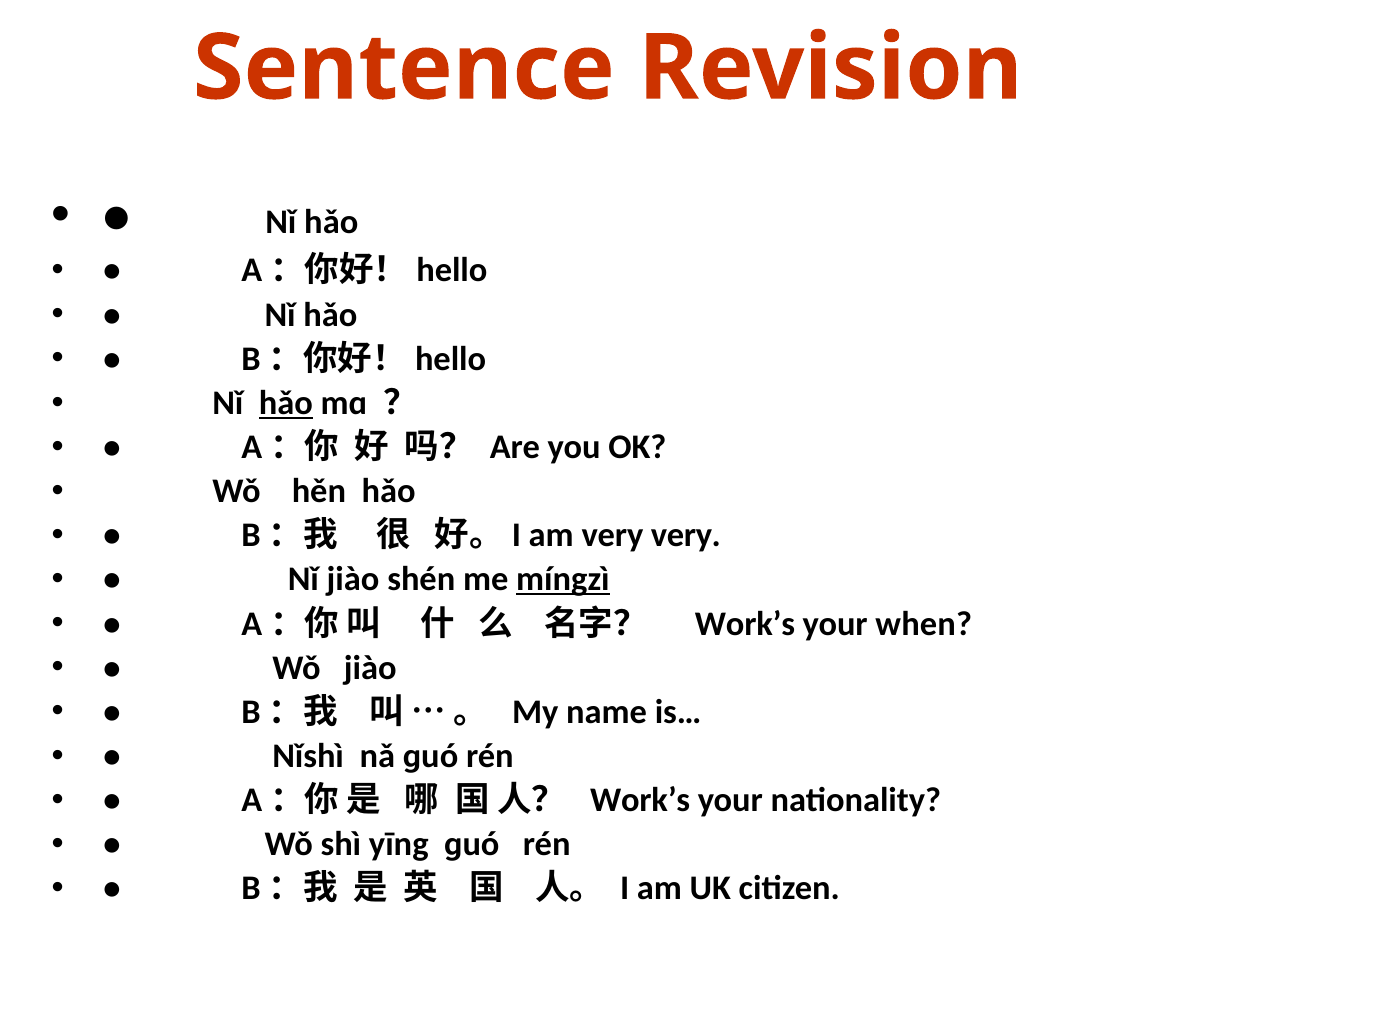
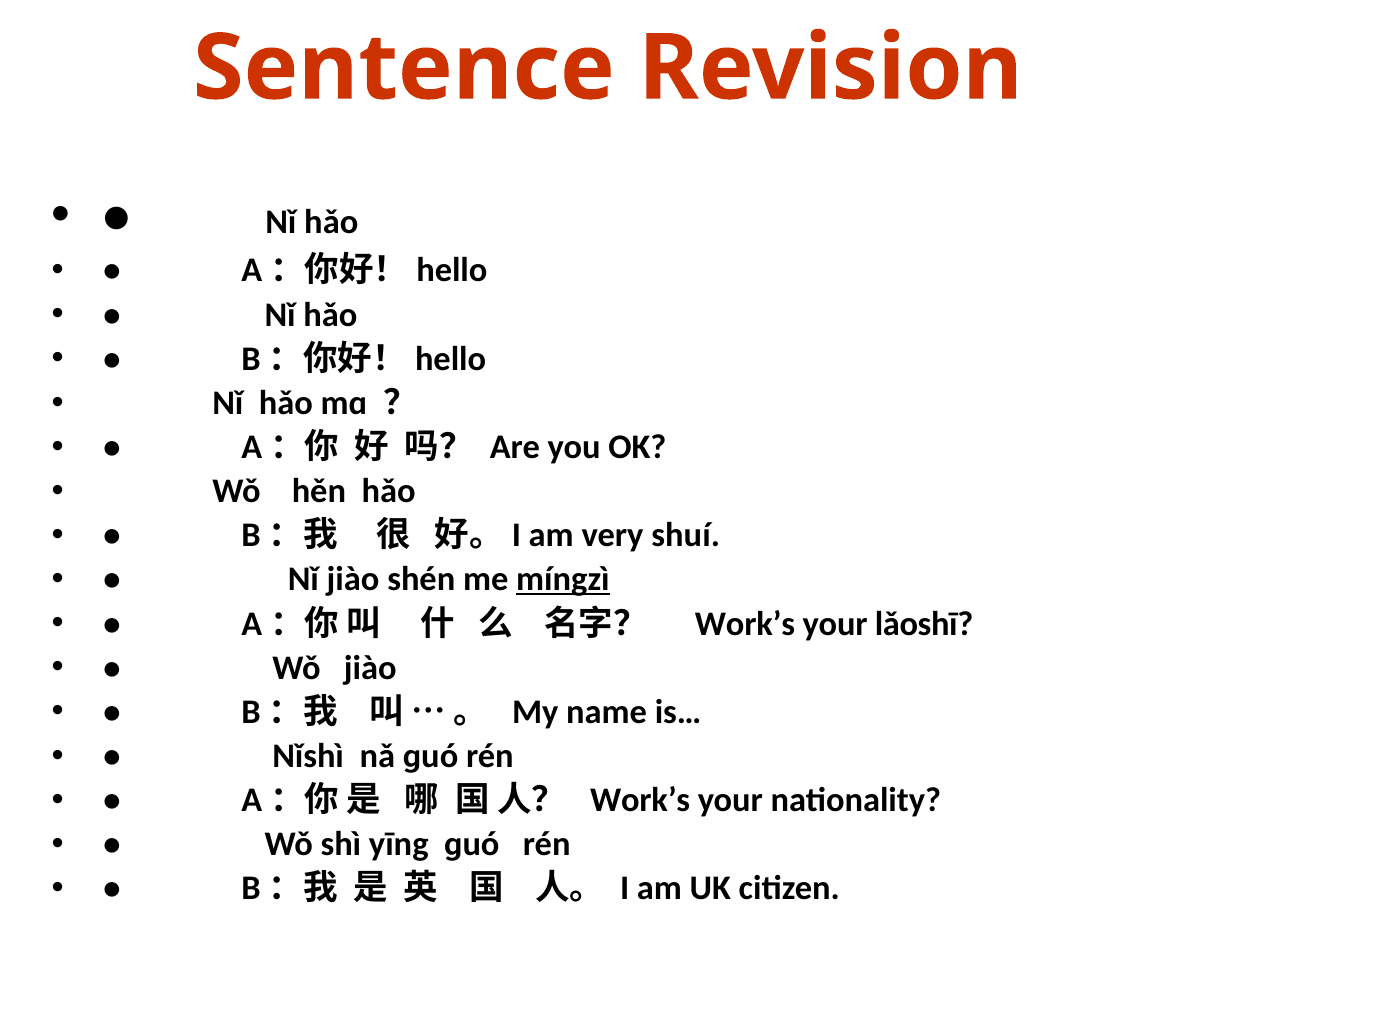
hǎo at (286, 403) underline: present -> none
very very: very -> shuí
when: when -> lǎoshī
